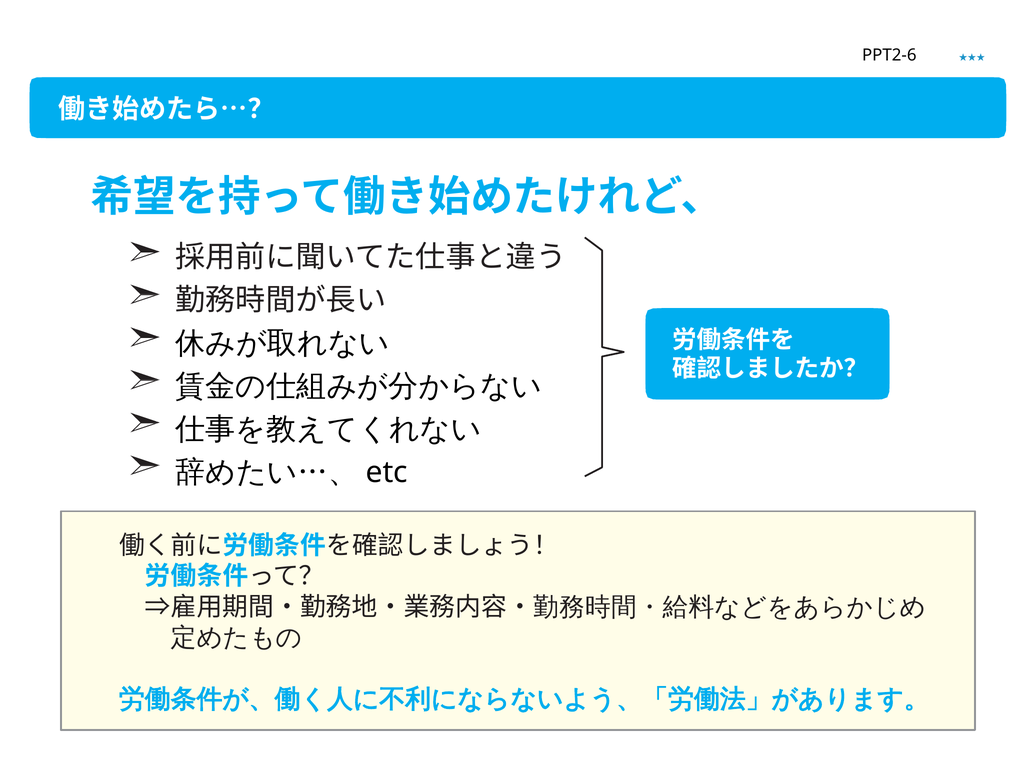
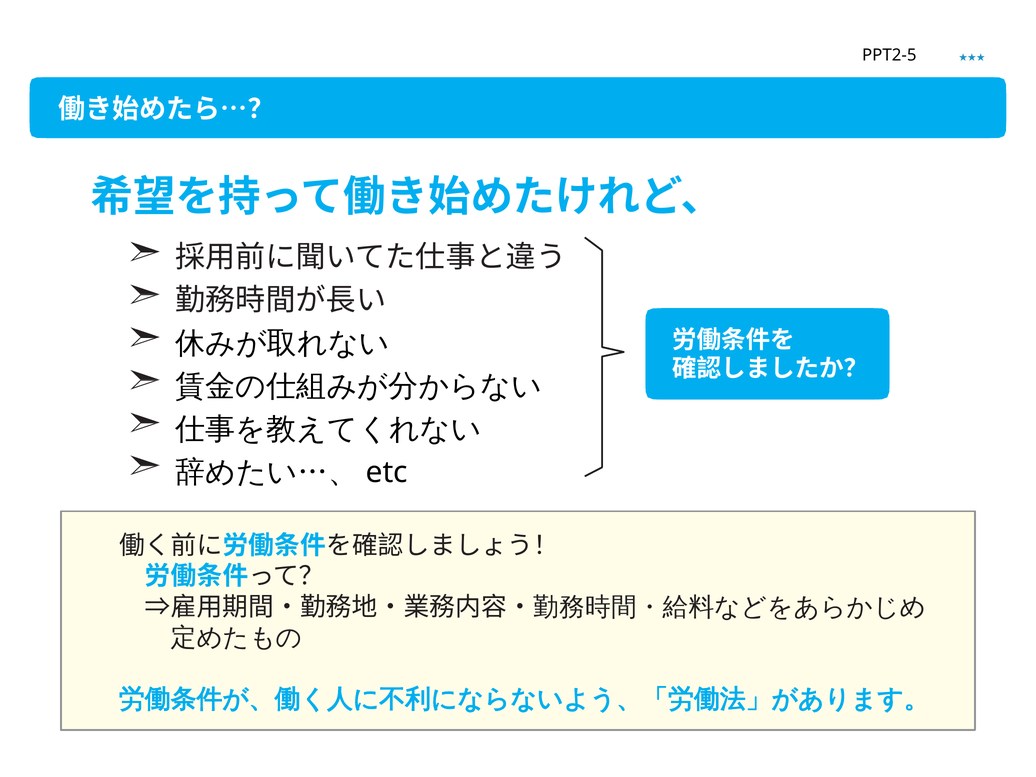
PPT2-6: PPT2-6 -> PPT2-5
